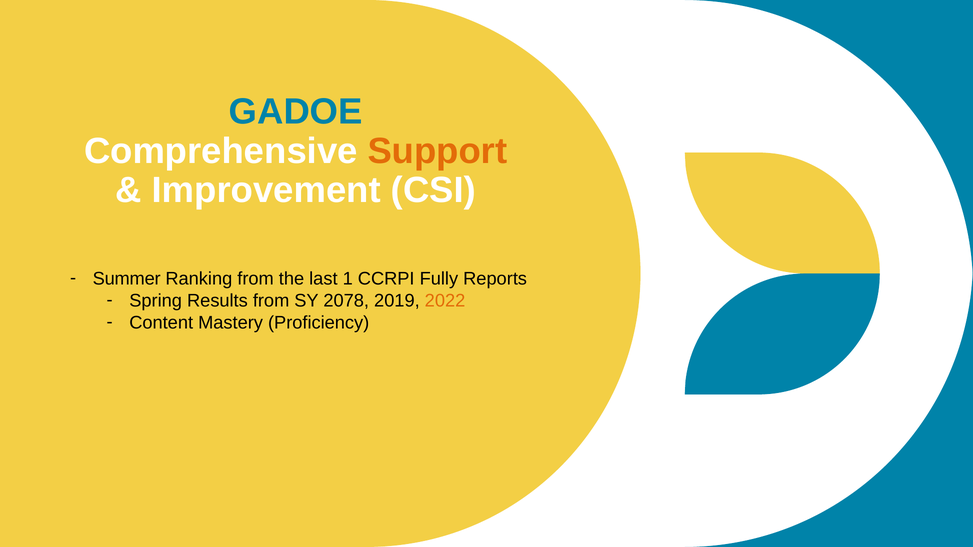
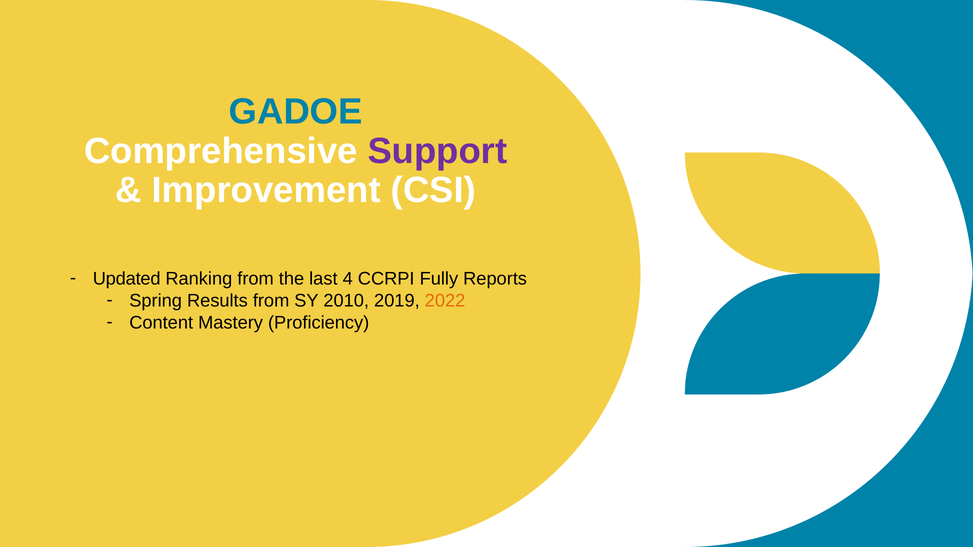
Support colour: orange -> purple
Summer: Summer -> Updated
1: 1 -> 4
2078: 2078 -> 2010
